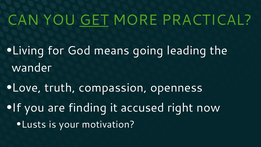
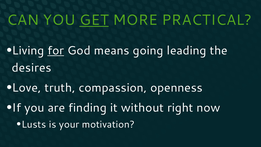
for underline: none -> present
wander: wander -> desires
accused: accused -> without
